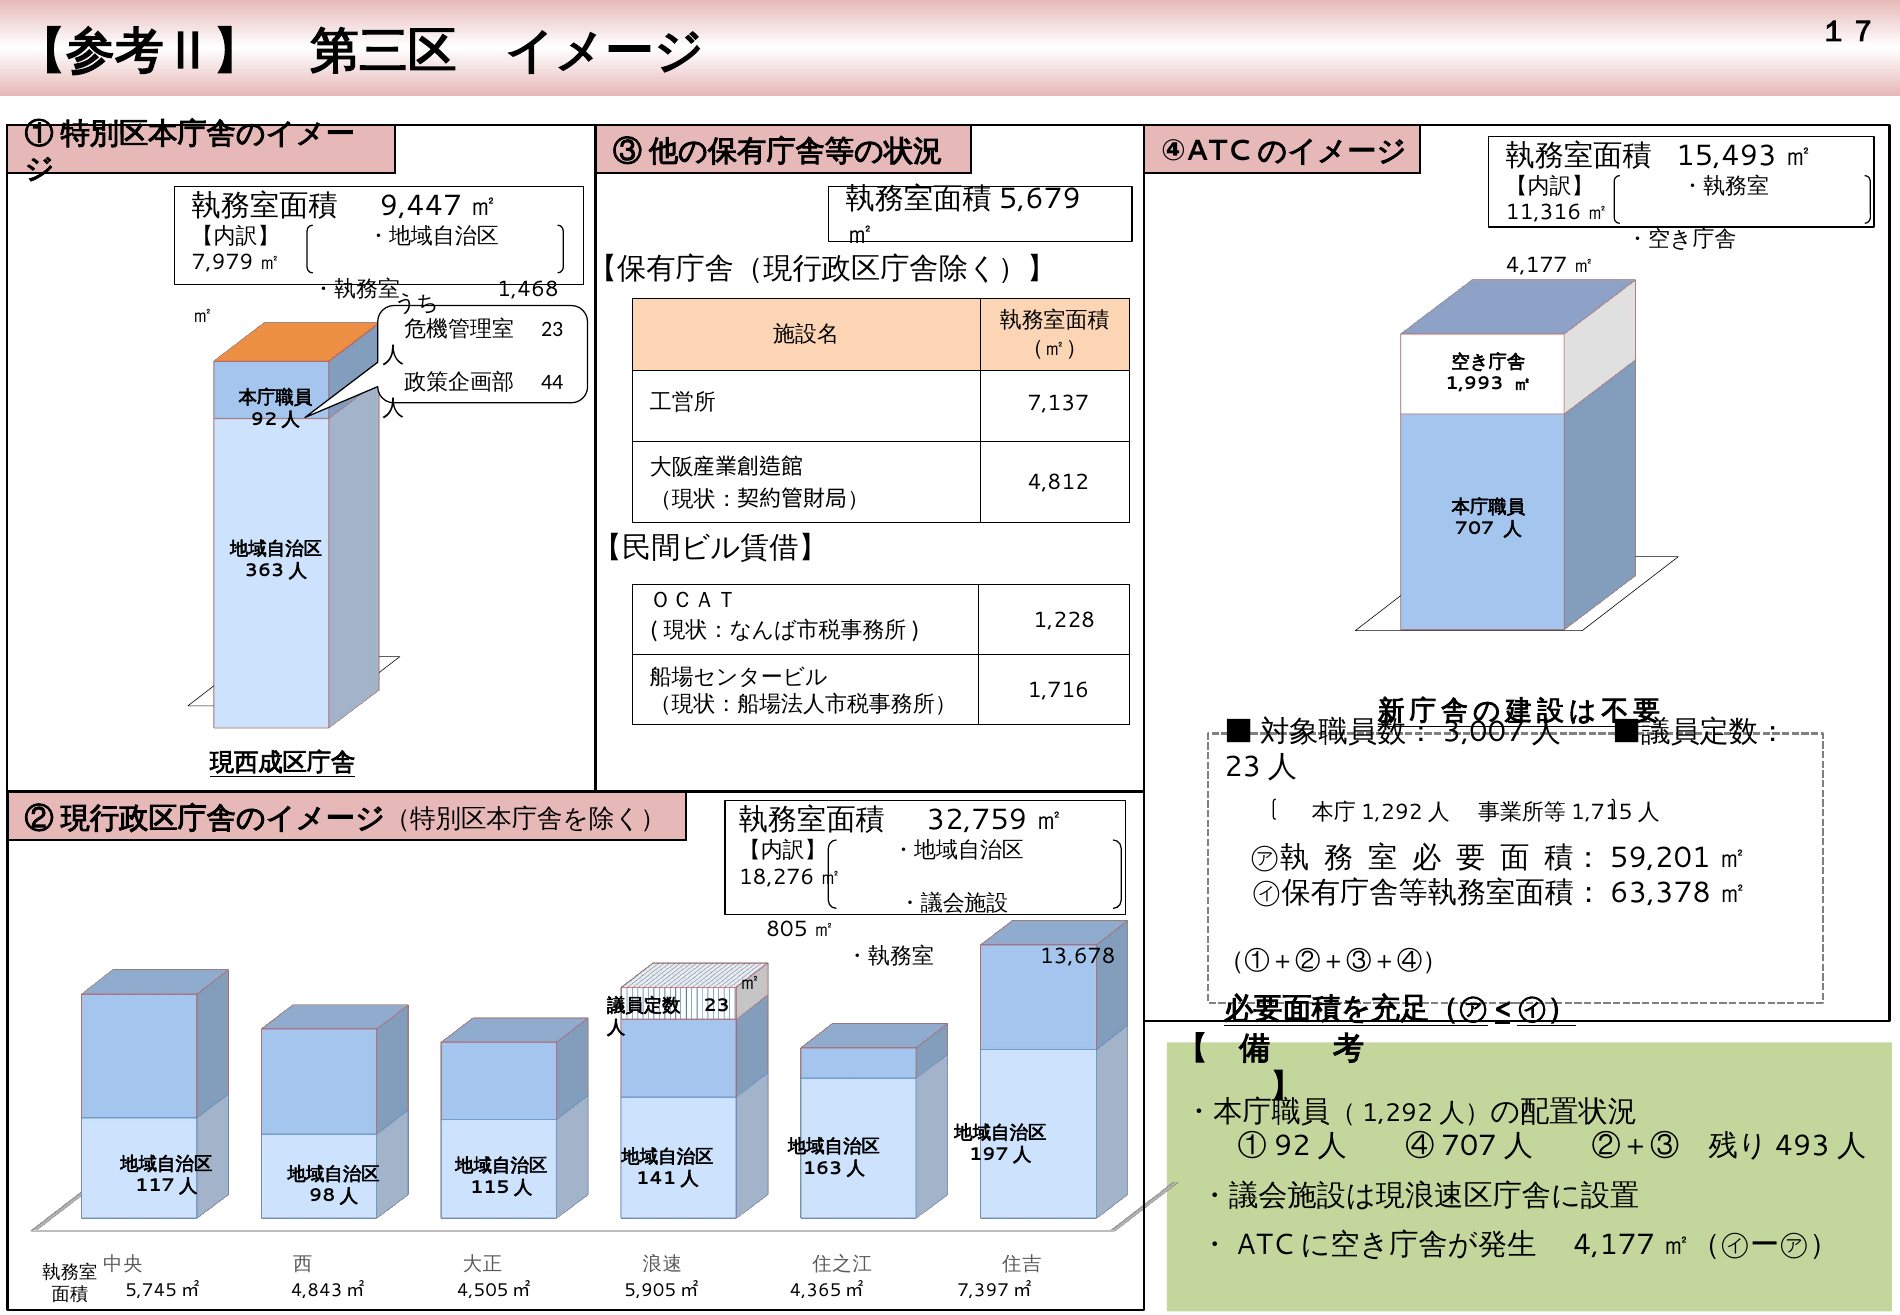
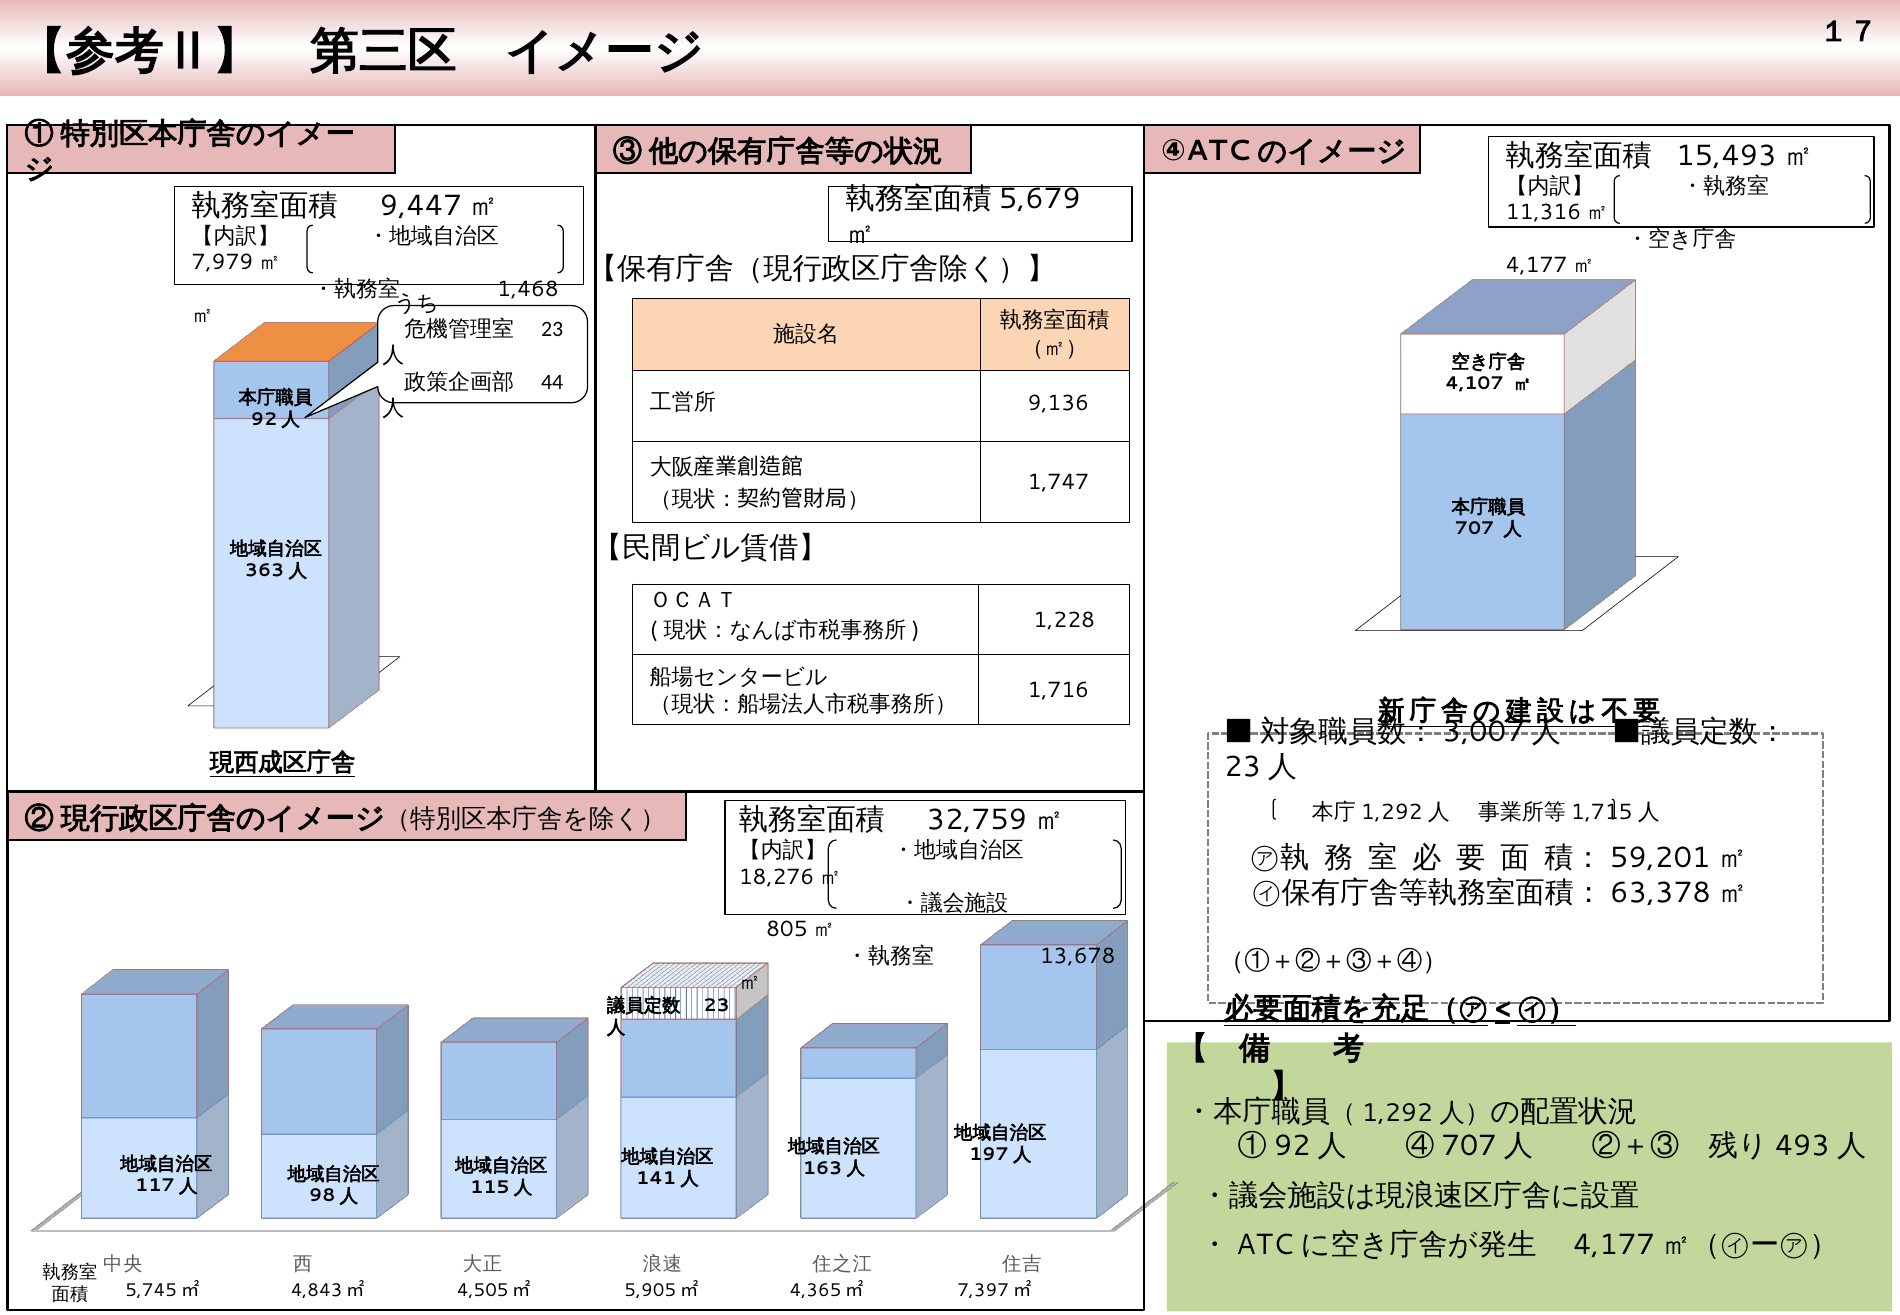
1,993: 1,993 -> 4,107
7,137: 7,137 -> 9,136
4,812: 4,812 -> 1,747
